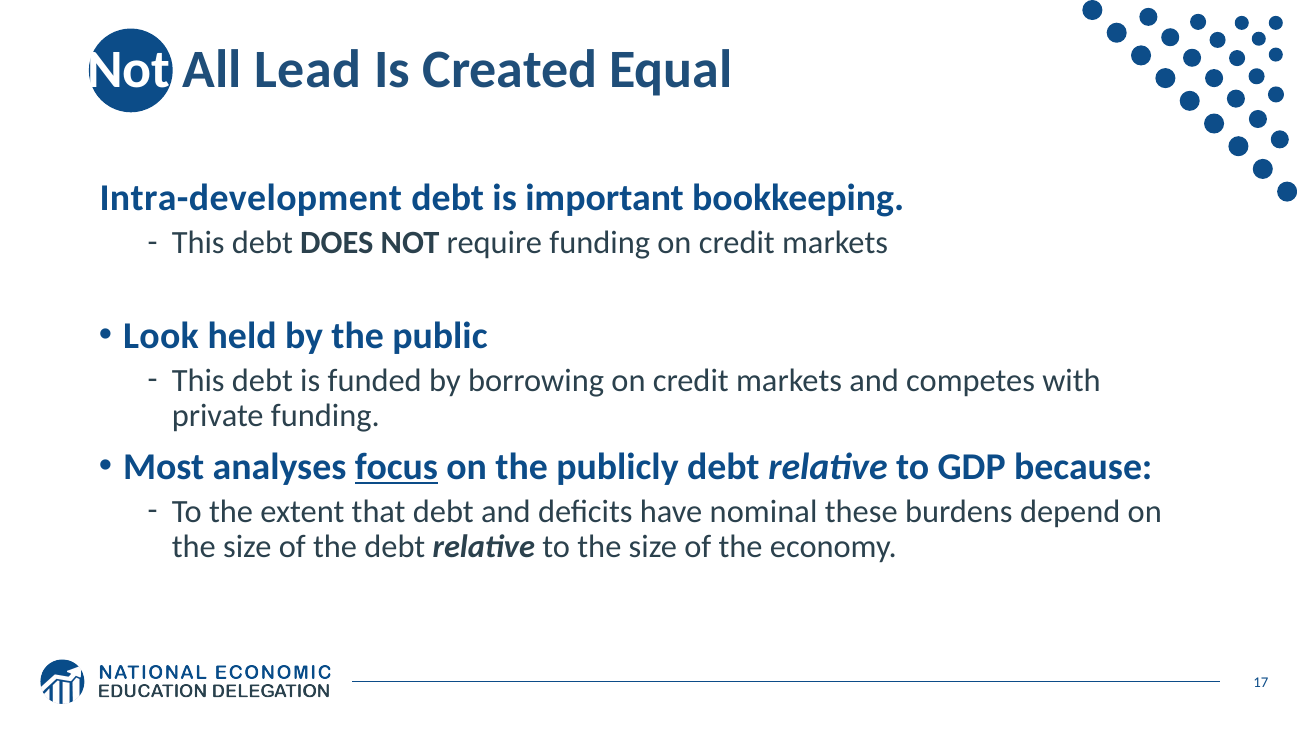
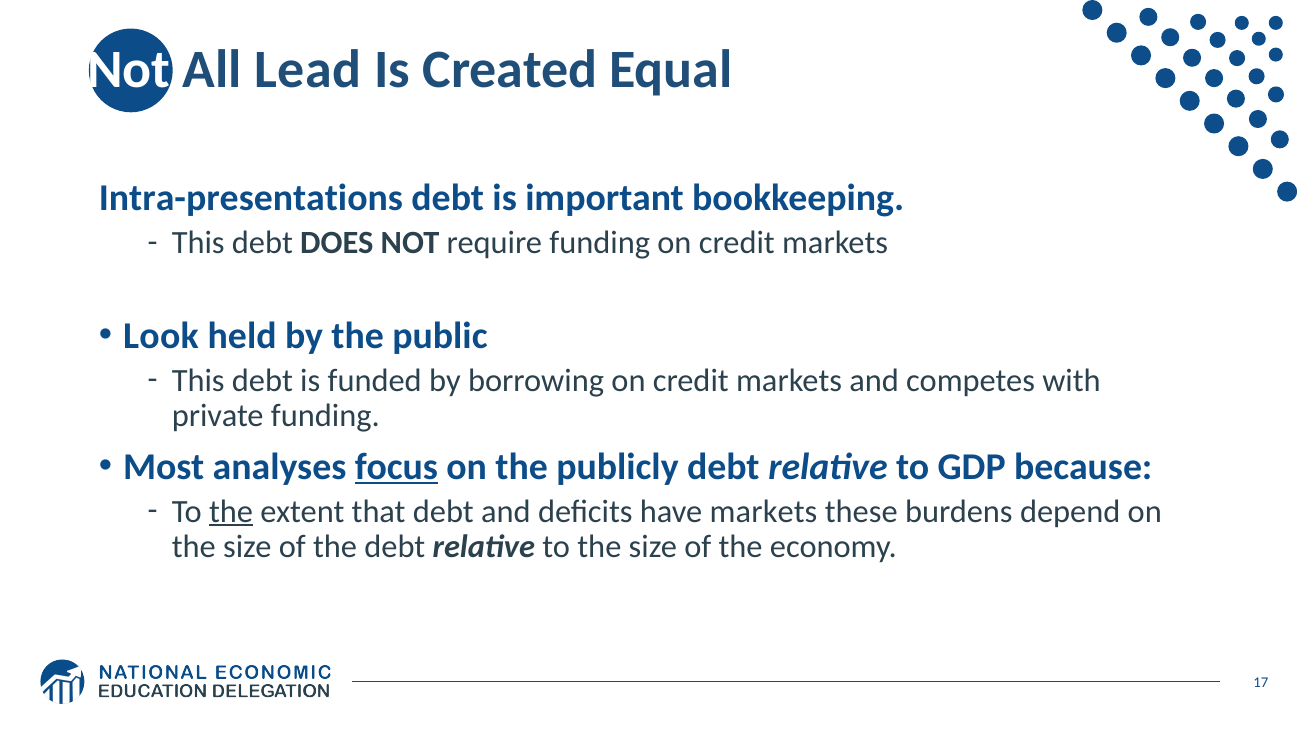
Intra-development: Intra-development -> Intra-presentations
the at (231, 512) underline: none -> present
have nominal: nominal -> markets
